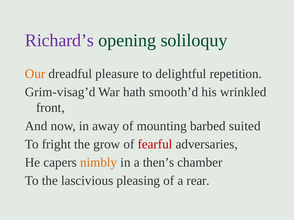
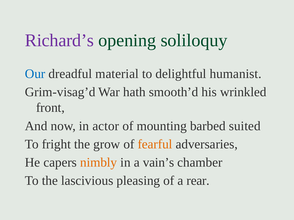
Our colour: orange -> blue
pleasure: pleasure -> material
repetition: repetition -> humanist
away: away -> actor
fearful colour: red -> orange
then’s: then’s -> vain’s
